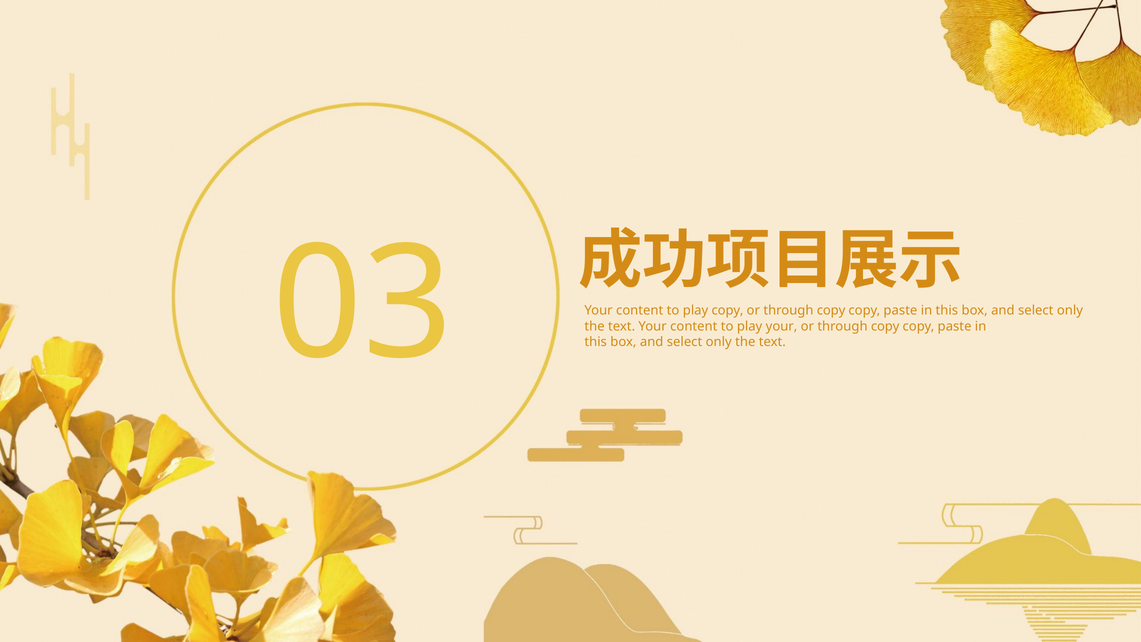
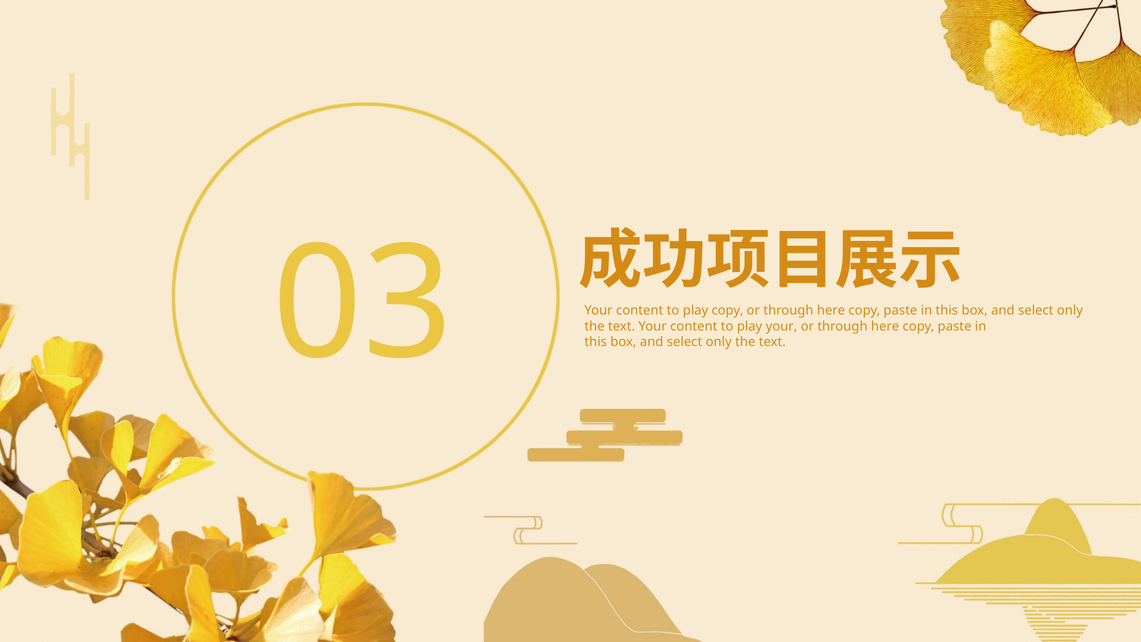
copy at (831, 310): copy -> here
copy at (885, 326): copy -> here
